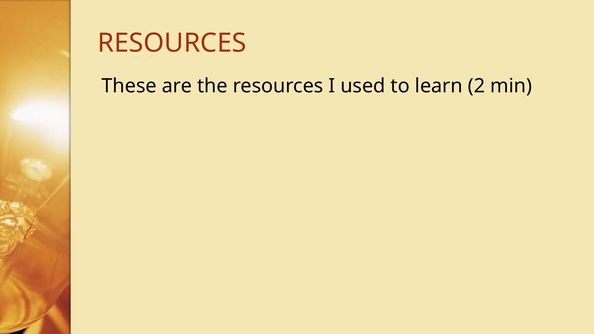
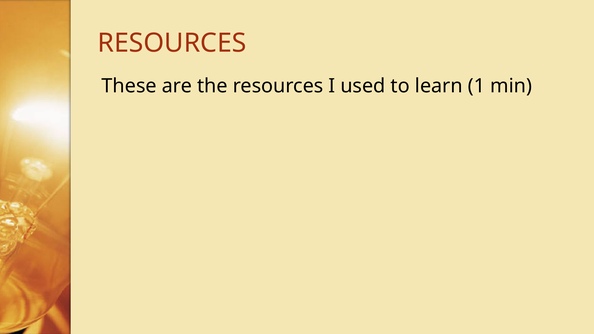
2: 2 -> 1
